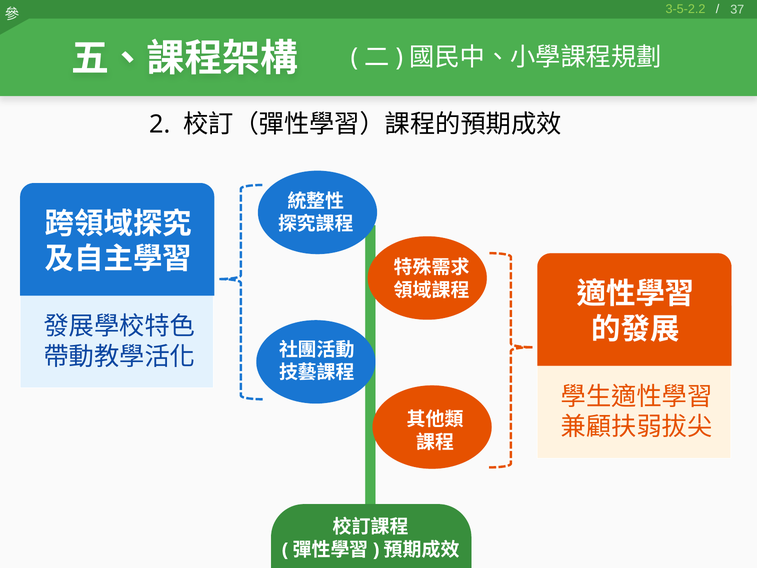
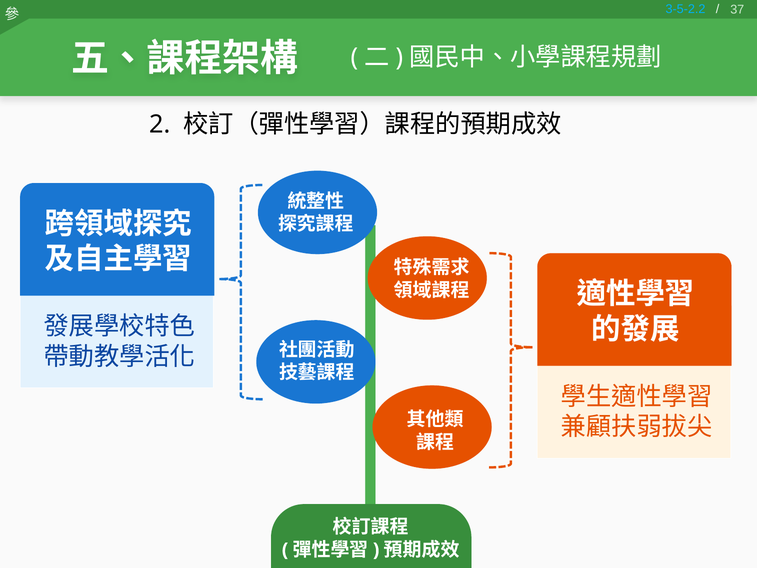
3-5-2.2 colour: light green -> light blue
